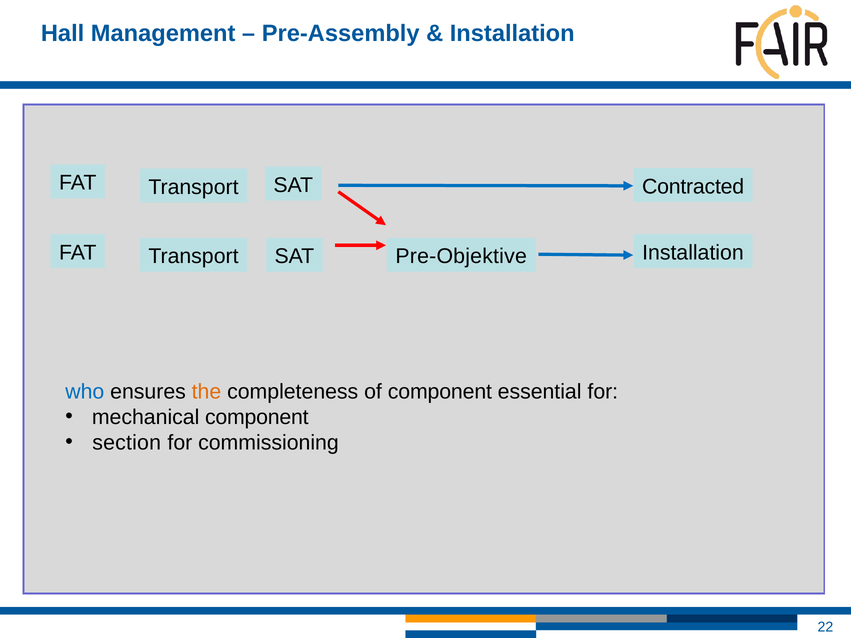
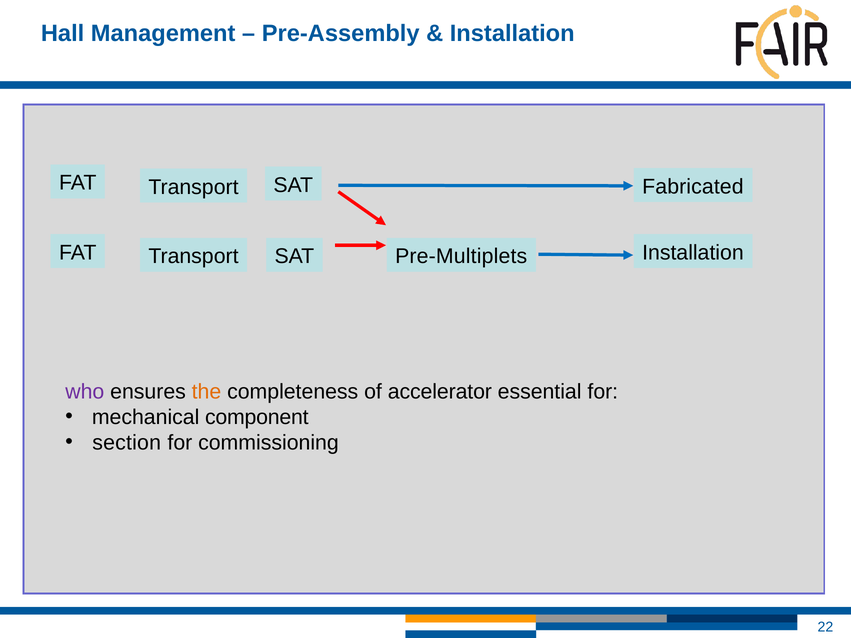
Contracted: Contracted -> Fabricated
Pre-Objektive: Pre-Objektive -> Pre-Multiplets
who colour: blue -> purple
of component: component -> accelerator
